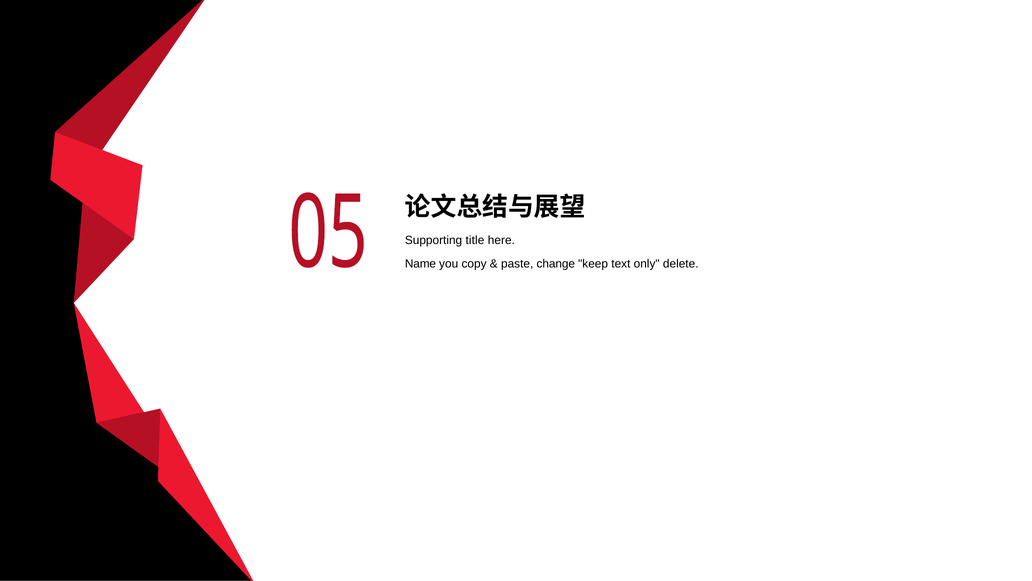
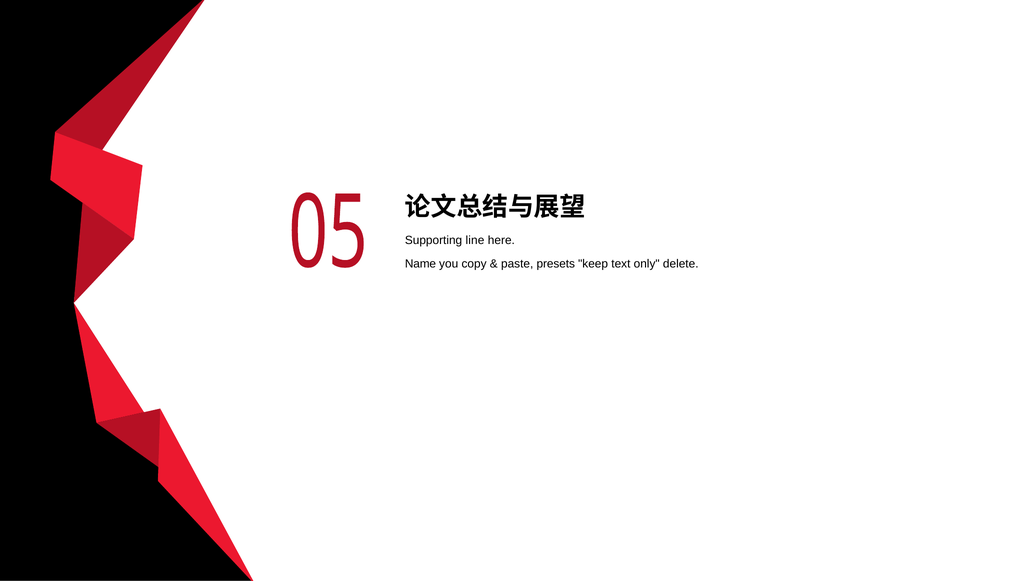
title: title -> line
change: change -> presets
